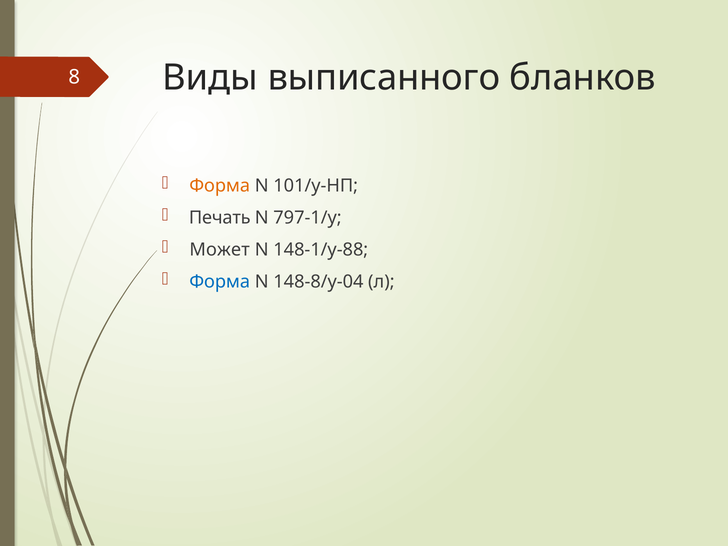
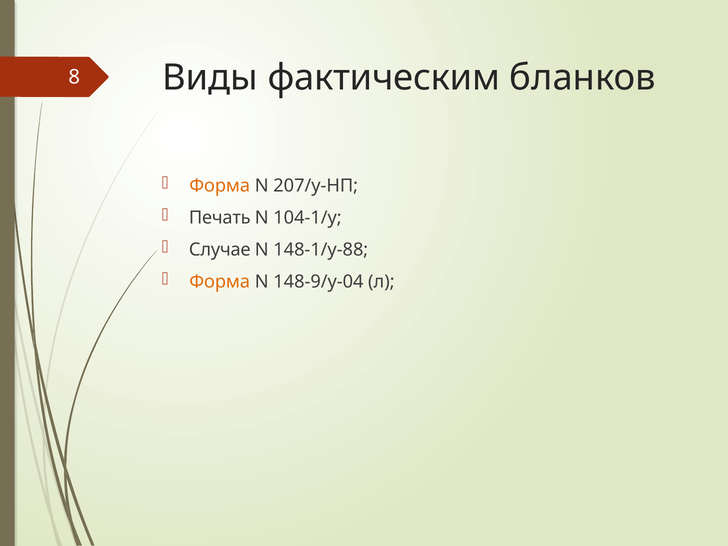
выписанного: выписанного -> фактическим
101/у-НП: 101/у-НП -> 207/у-НП
797-1/у: 797-1/у -> 104-1/у
Может: Может -> Случае
Форма at (220, 282) colour: blue -> orange
148-8/у-04: 148-8/у-04 -> 148-9/у-04
